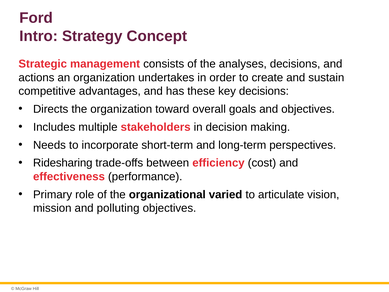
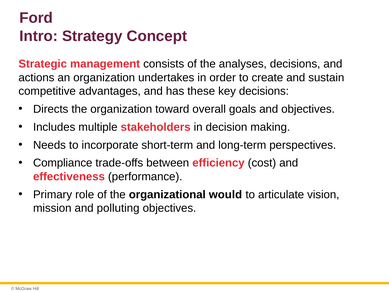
Ridesharing: Ridesharing -> Compliance
varied: varied -> would
